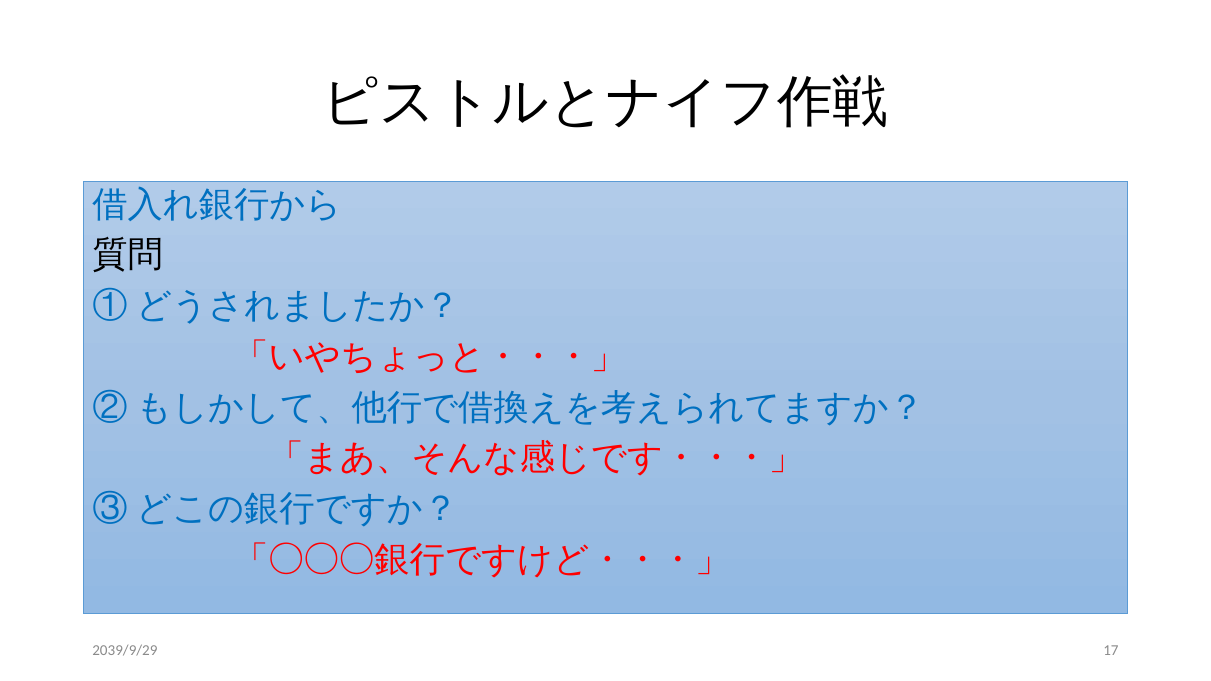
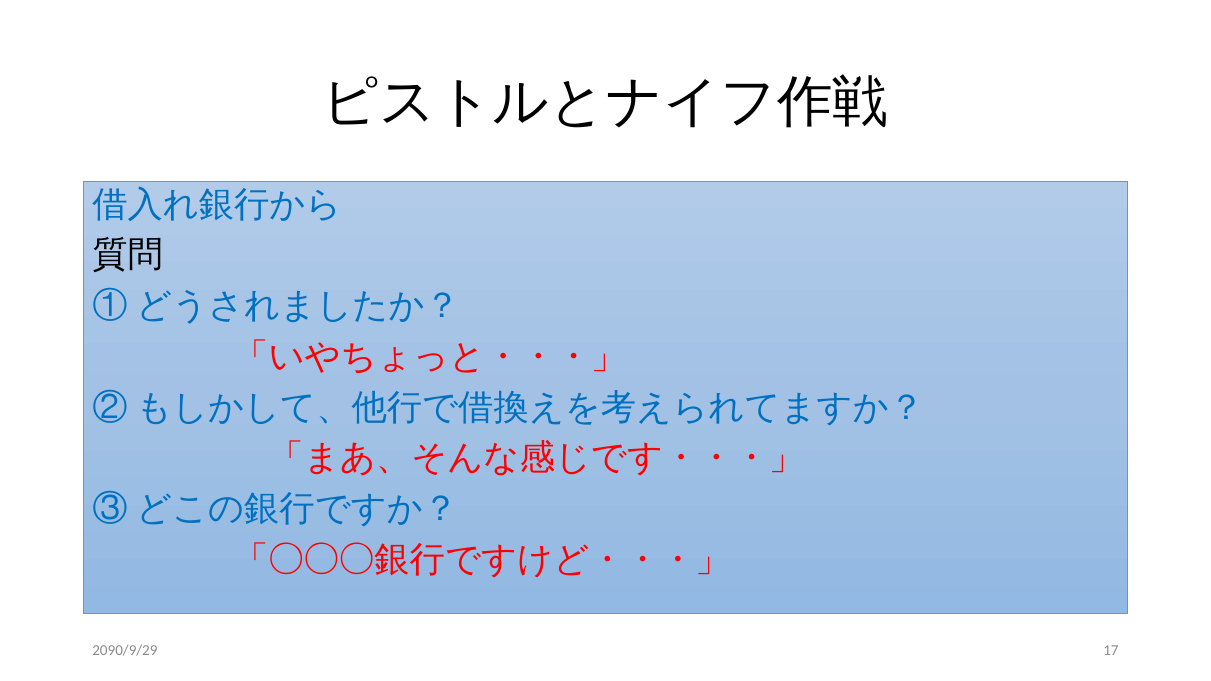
2039/9/29: 2039/9/29 -> 2090/9/29
